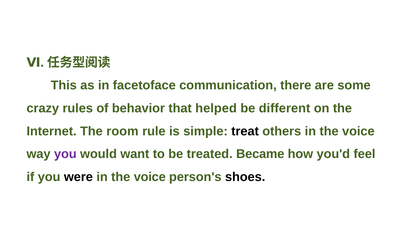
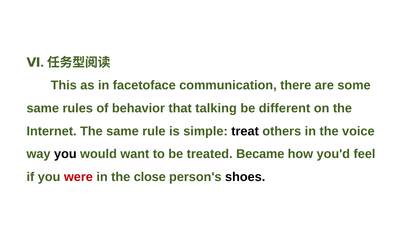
crazy at (43, 108): crazy -> same
helped: helped -> talking
The room: room -> same
you at (65, 154) colour: purple -> black
were colour: black -> red
voice at (150, 177): voice -> close
